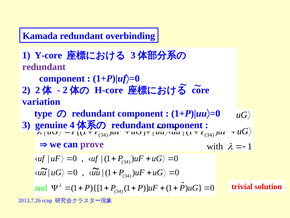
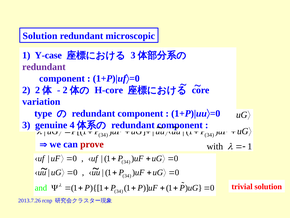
Kamada at (40, 36): Kamada -> Solution
overbinding: overbinding -> microscopic
Y-core: Y-core -> Y-case
prove colour: purple -> red
